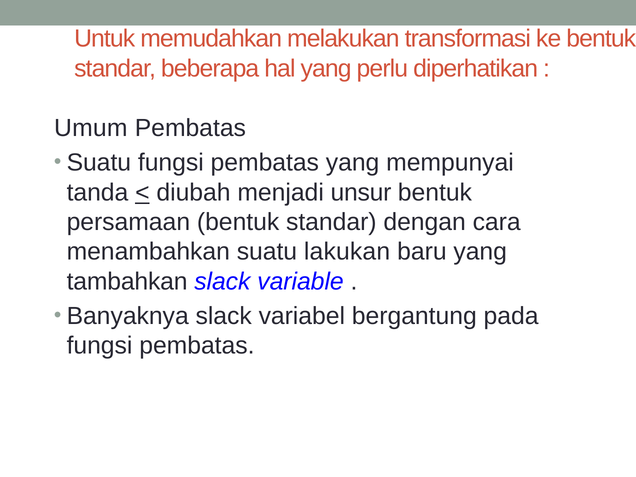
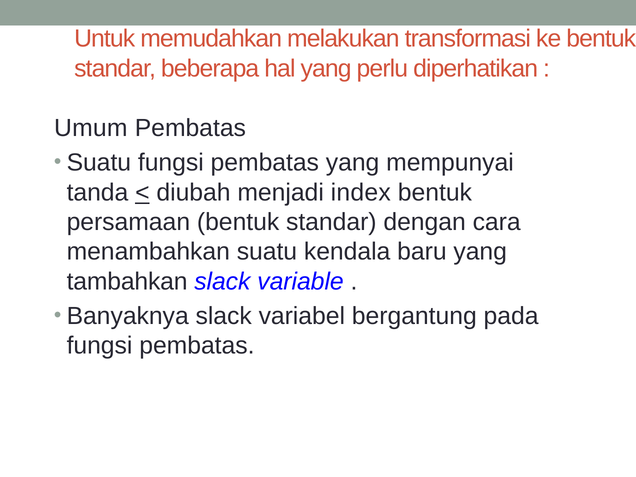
unsur: unsur -> index
lakukan: lakukan -> kendala
